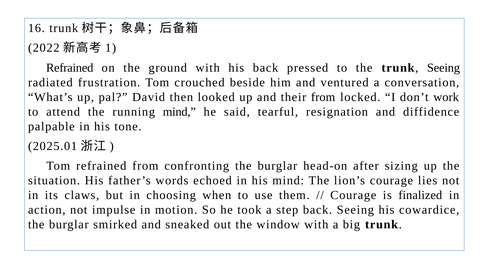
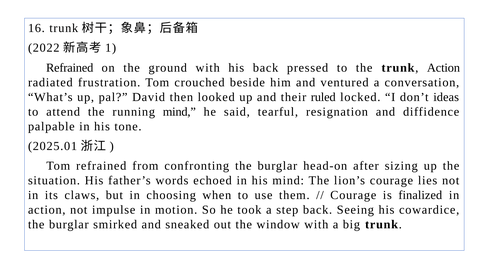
trunk Seeing: Seeing -> Action
their from: from -> ruled
work: work -> ideas
